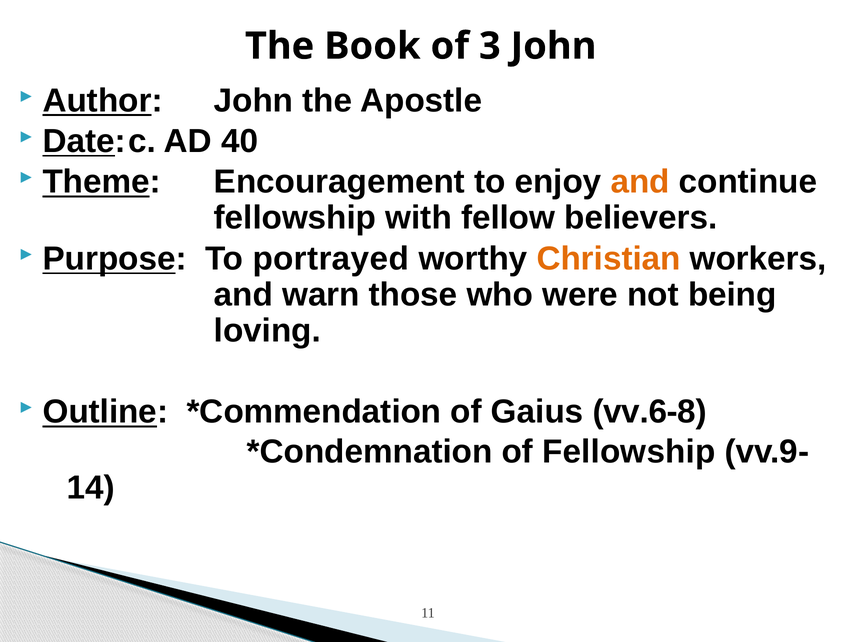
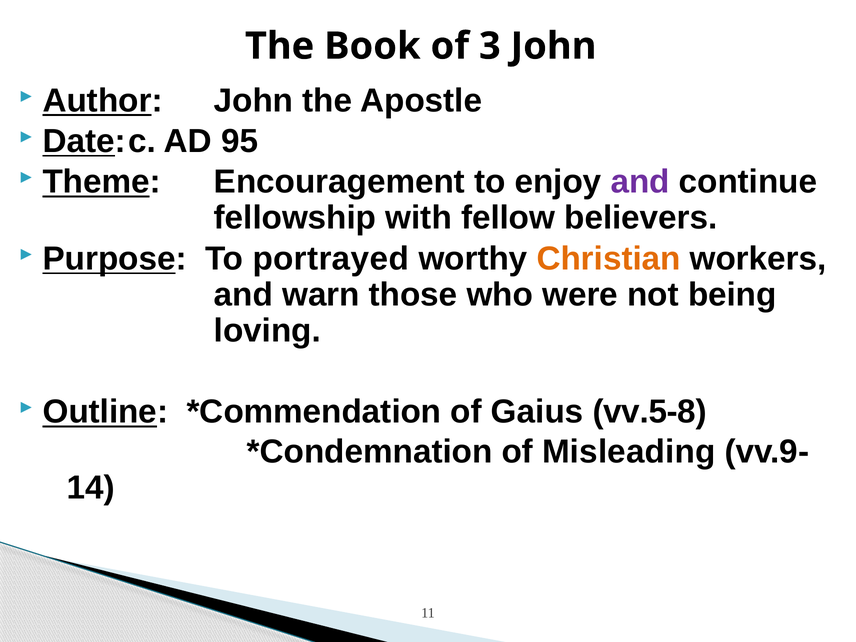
40: 40 -> 95
and at (640, 182) colour: orange -> purple
vv.6-8: vv.6-8 -> vv.5-8
of Fellowship: Fellowship -> Misleading
